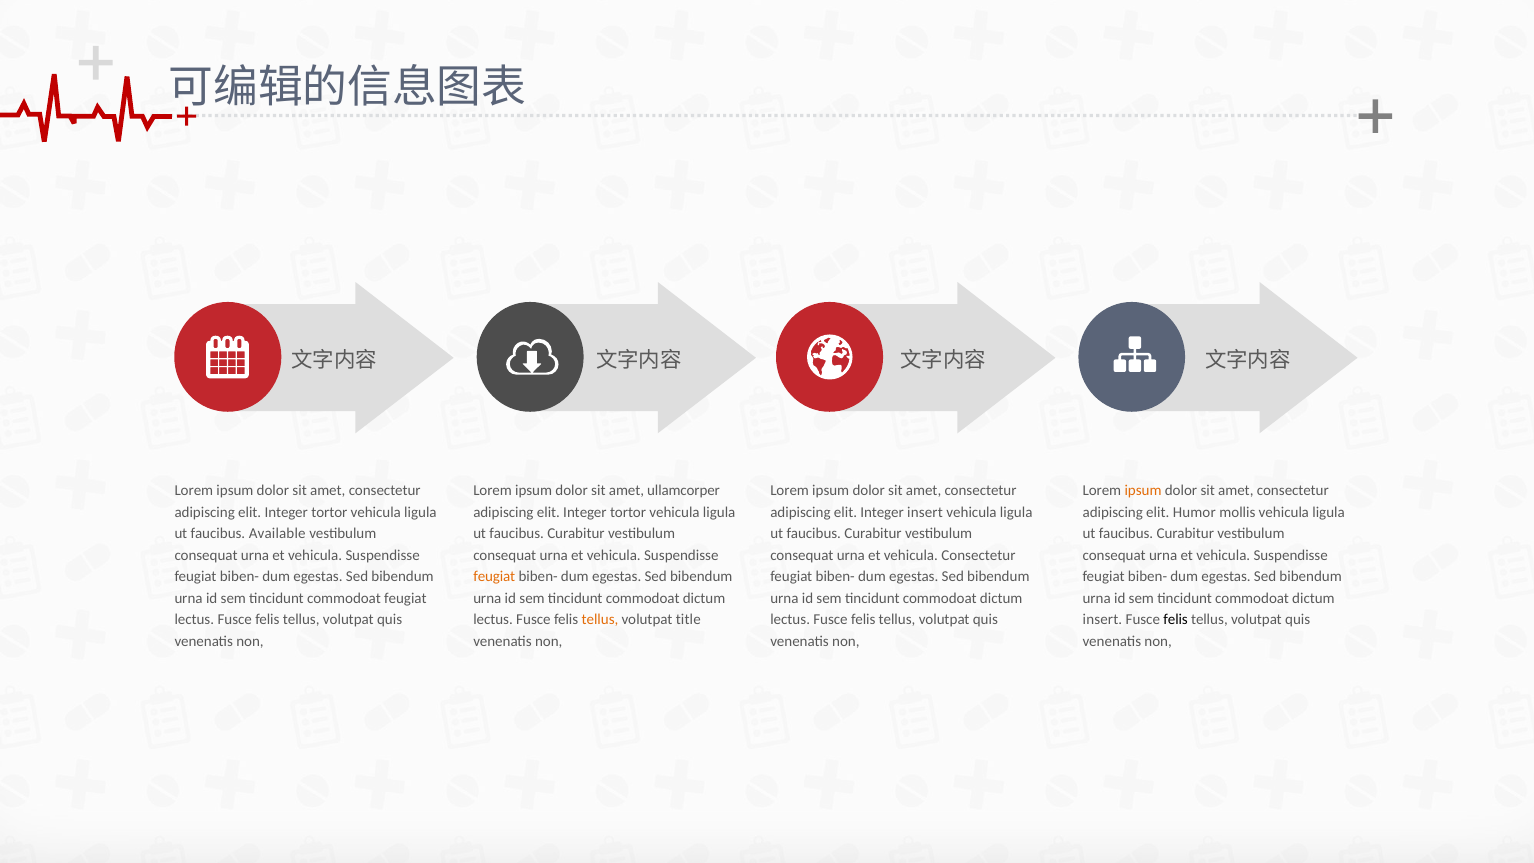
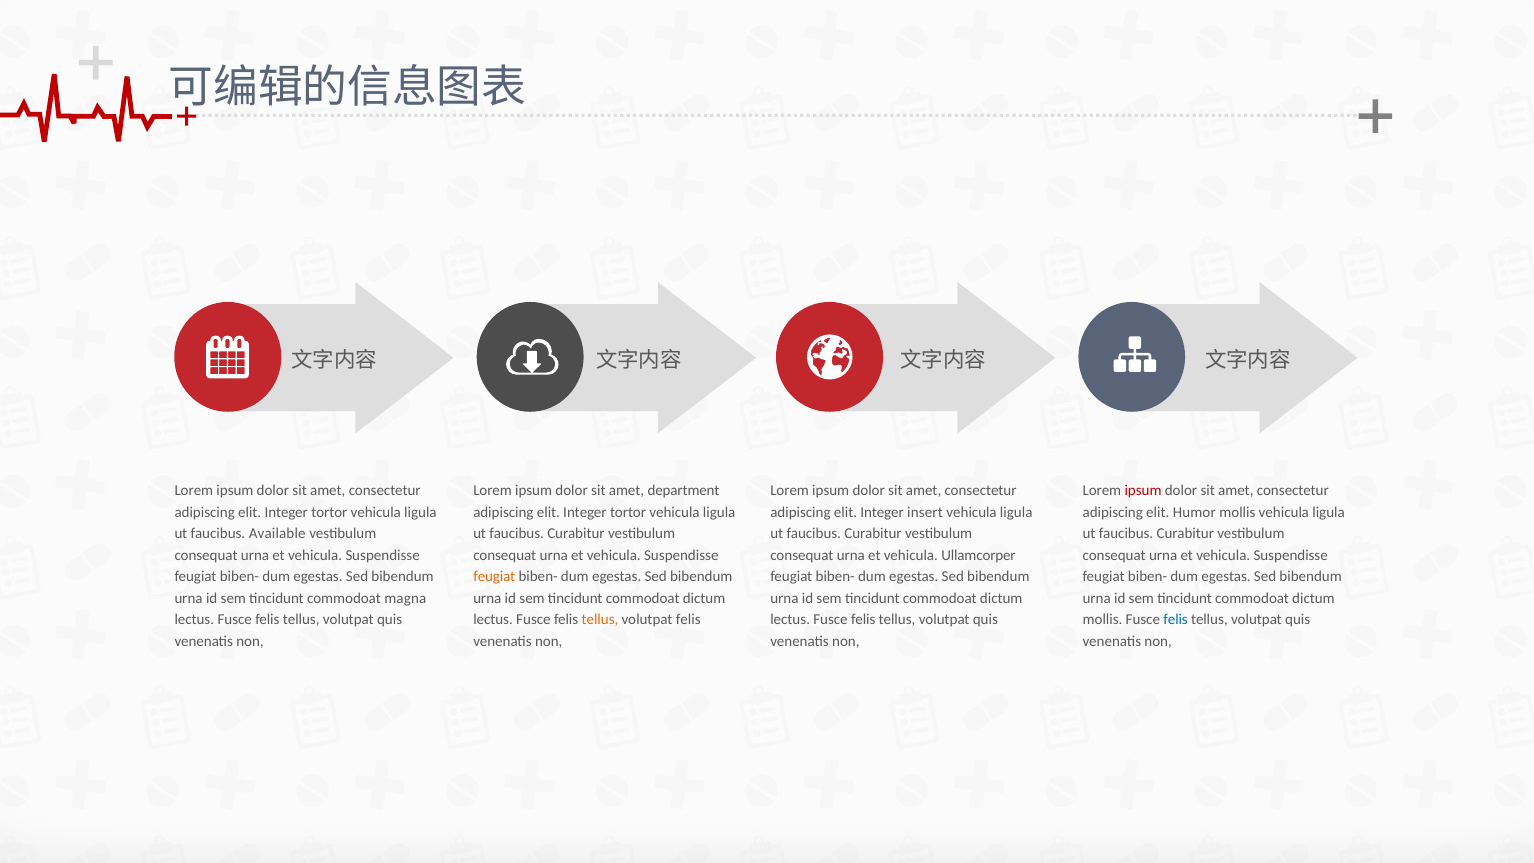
ullamcorper: ullamcorper -> department
ipsum at (1143, 491) colour: orange -> red
vehicula Consectetur: Consectetur -> Ullamcorper
commodoat feugiat: feugiat -> magna
volutpat title: title -> felis
insert at (1102, 620): insert -> mollis
felis at (1176, 620) colour: black -> blue
